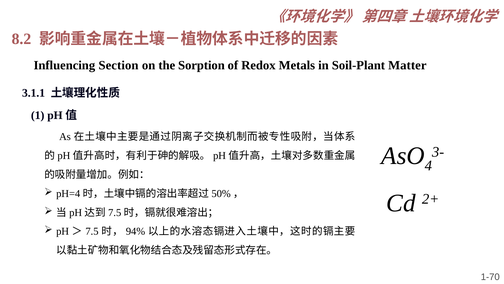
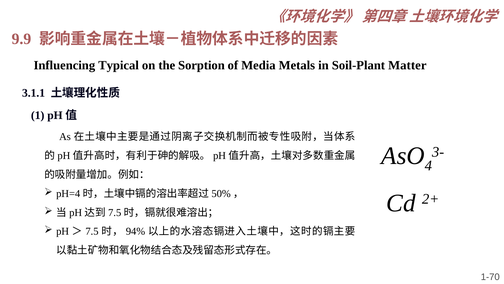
8.2: 8.2 -> 9.9
Section: Section -> Typical
Redox: Redox -> Media
